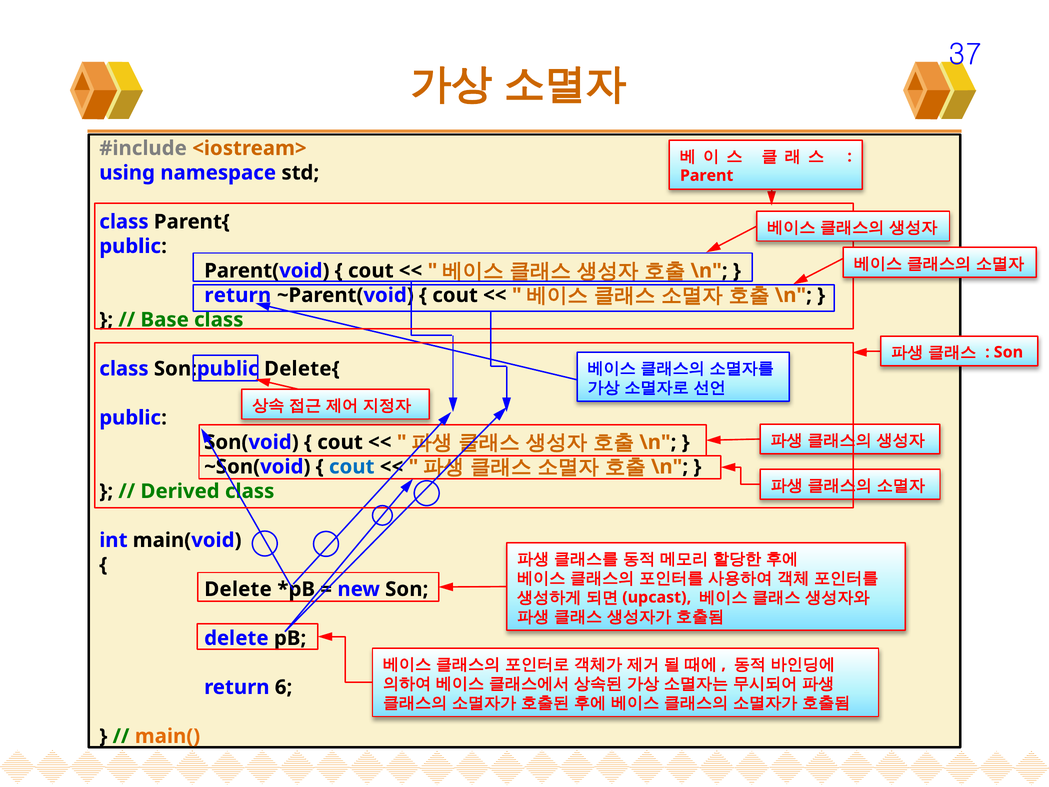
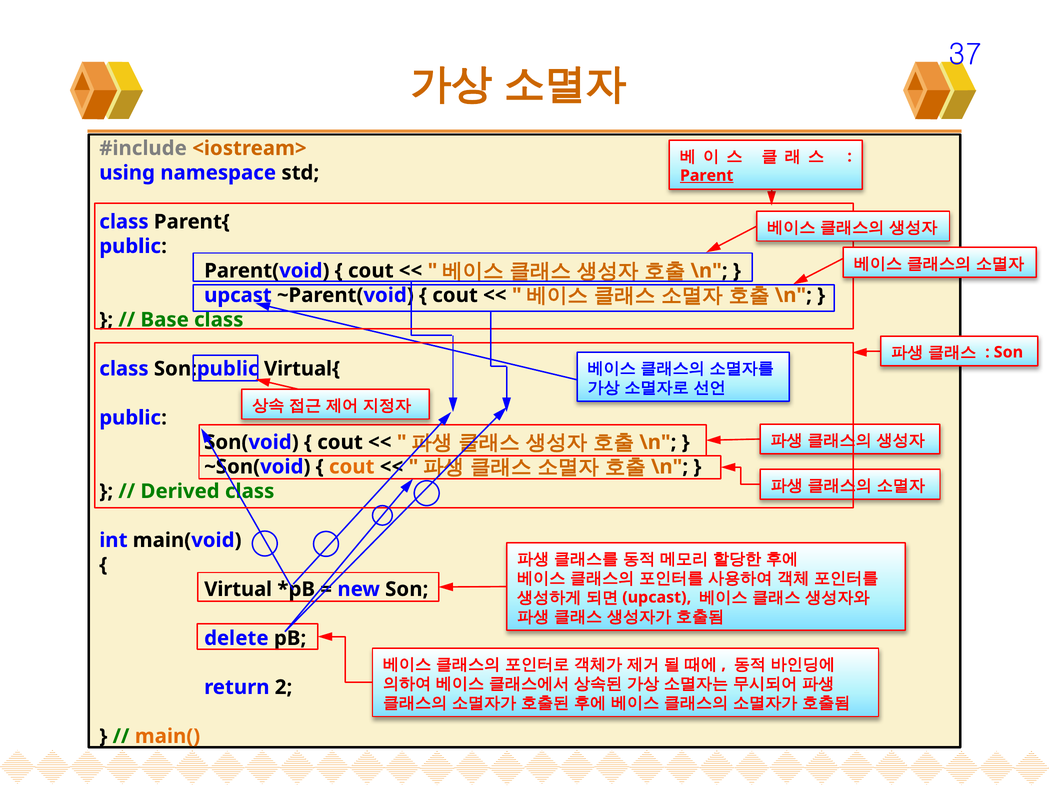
Parent underline: none -> present
return at (238, 295): return -> upcast
Delete{: Delete{ -> Virtual{
cout at (352, 467) colour: blue -> orange
Delete at (238, 589): Delete -> Virtual
6: 6 -> 2
